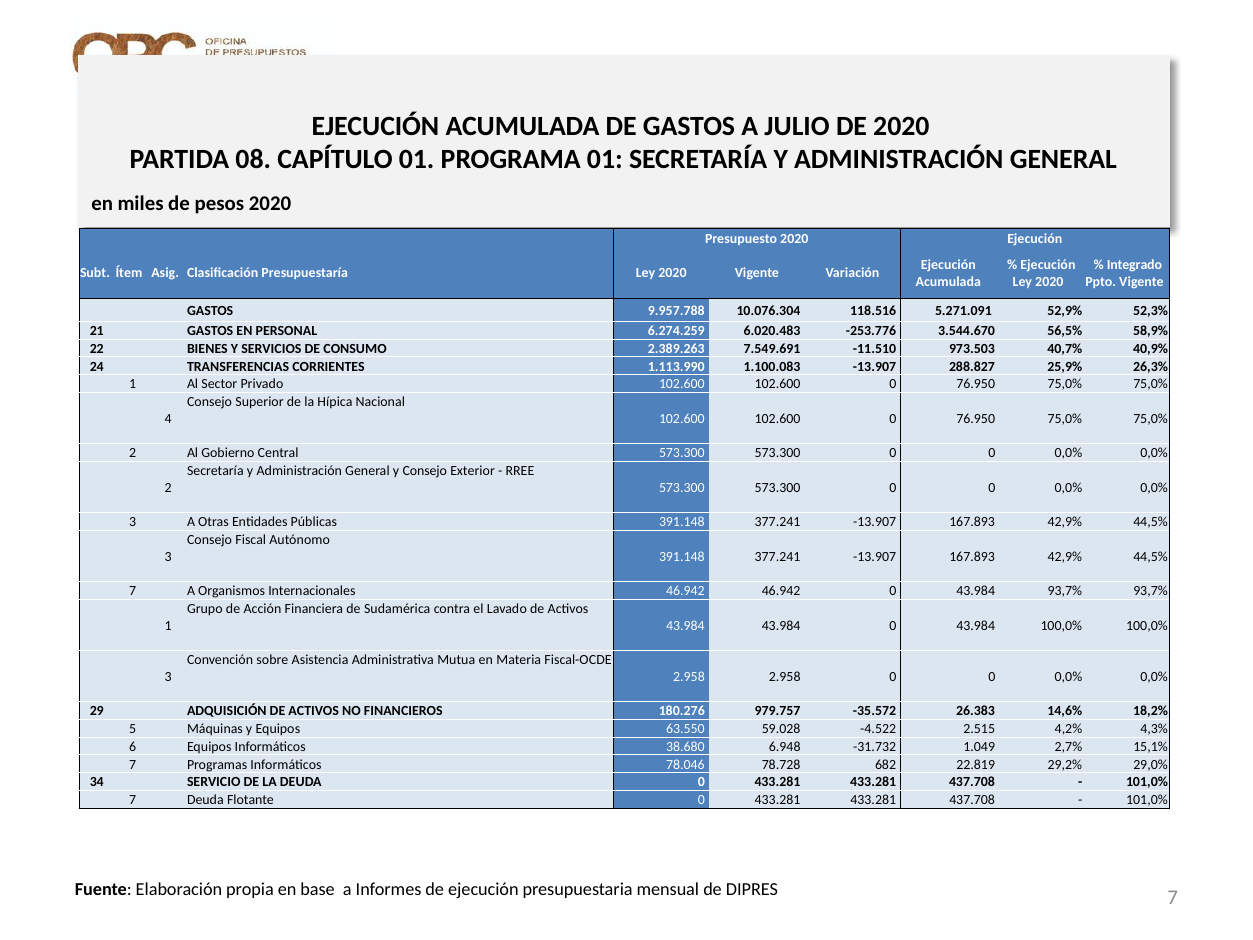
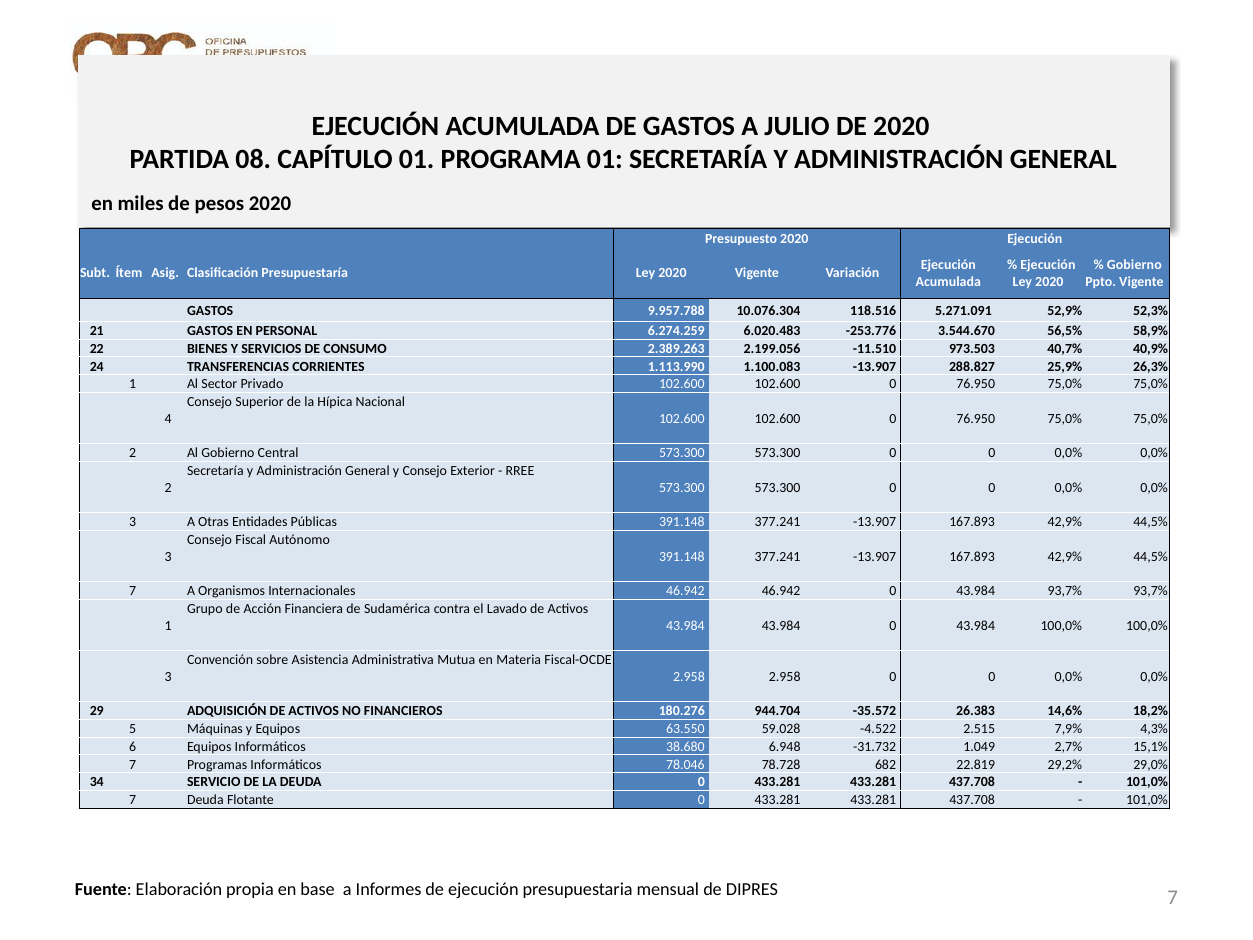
Integrado at (1134, 265): Integrado -> Gobierno
7.549.691: 7.549.691 -> 2.199.056
979.757: 979.757 -> 944.704
4,2%: 4,2% -> 7,9%
